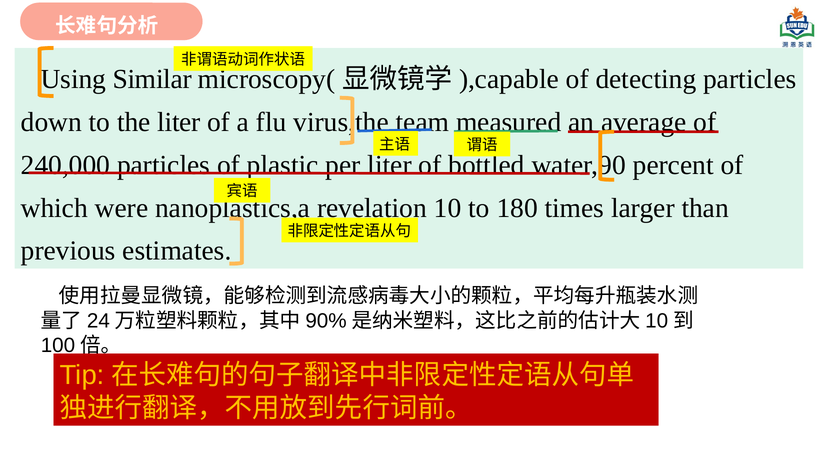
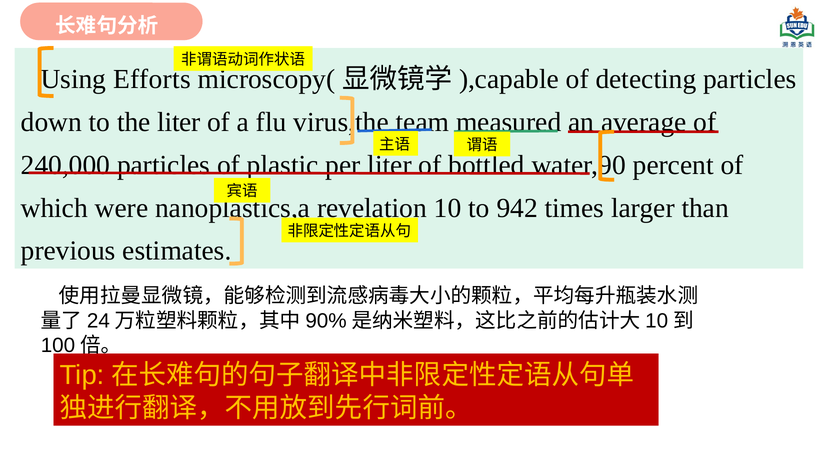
Similar: Similar -> Efforts
180: 180 -> 942
